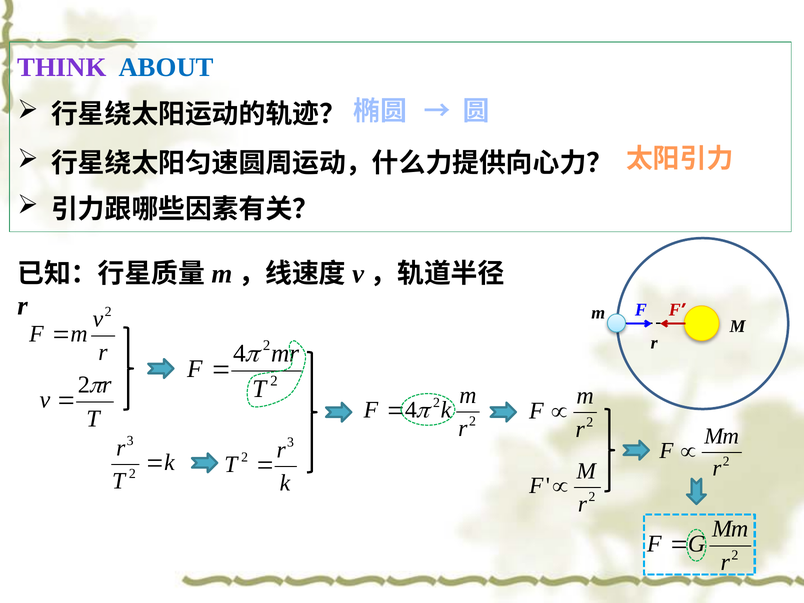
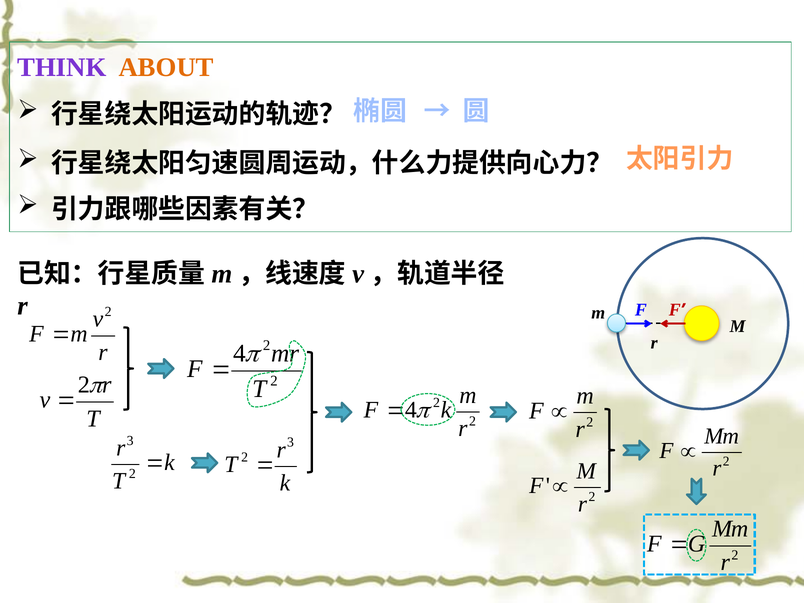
ABOUT colour: blue -> orange
